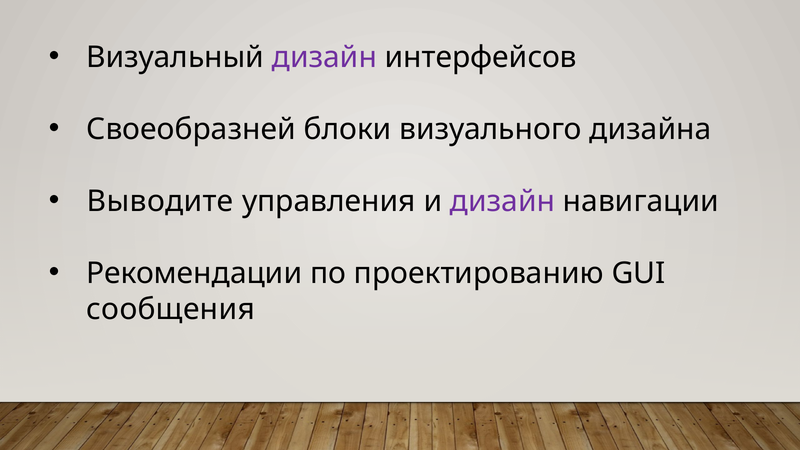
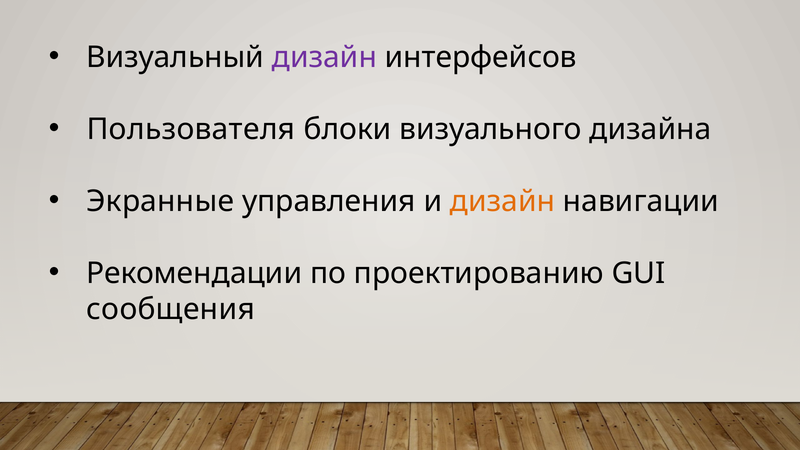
Своеобразней: Своеобразней -> Пользователя
Выводите: Выводите -> Экранные
дизайн at (503, 201) colour: purple -> orange
